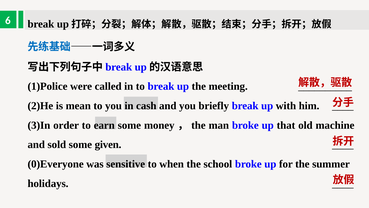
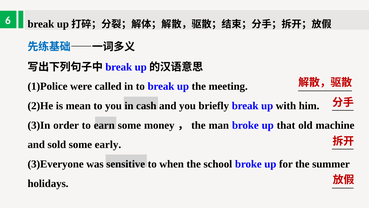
given: given -> early
0)Everyone: 0)Everyone -> 3)Everyone
